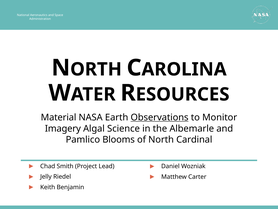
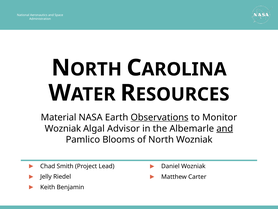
Imagery at (63, 128): Imagery -> Wozniak
Science: Science -> Advisor
and at (225, 128) underline: none -> present
North Cardinal: Cardinal -> Wozniak
